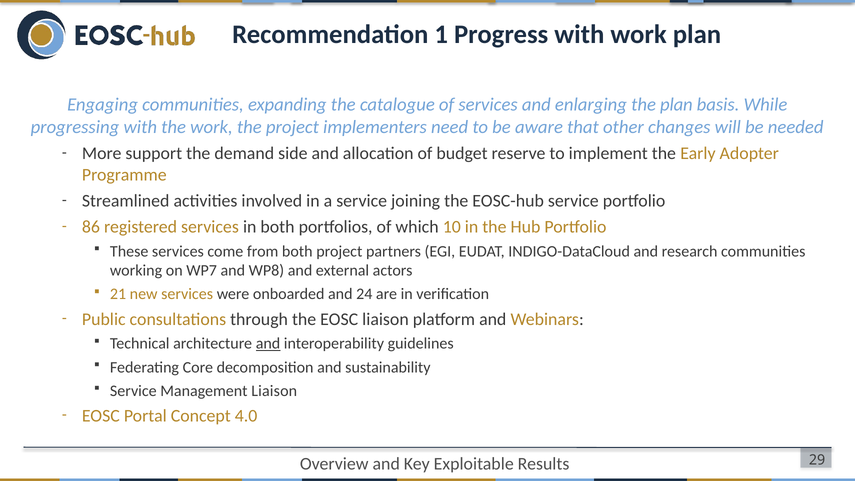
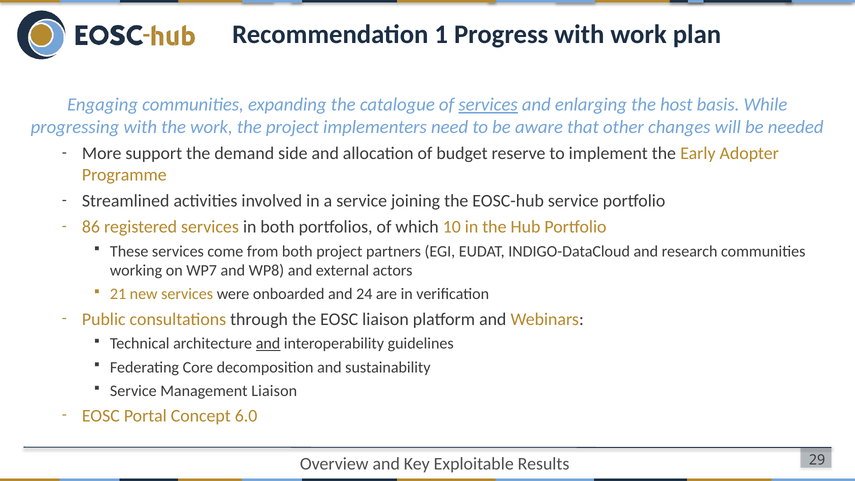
services at (488, 105) underline: none -> present
the plan: plan -> host
4.0: 4.0 -> 6.0
